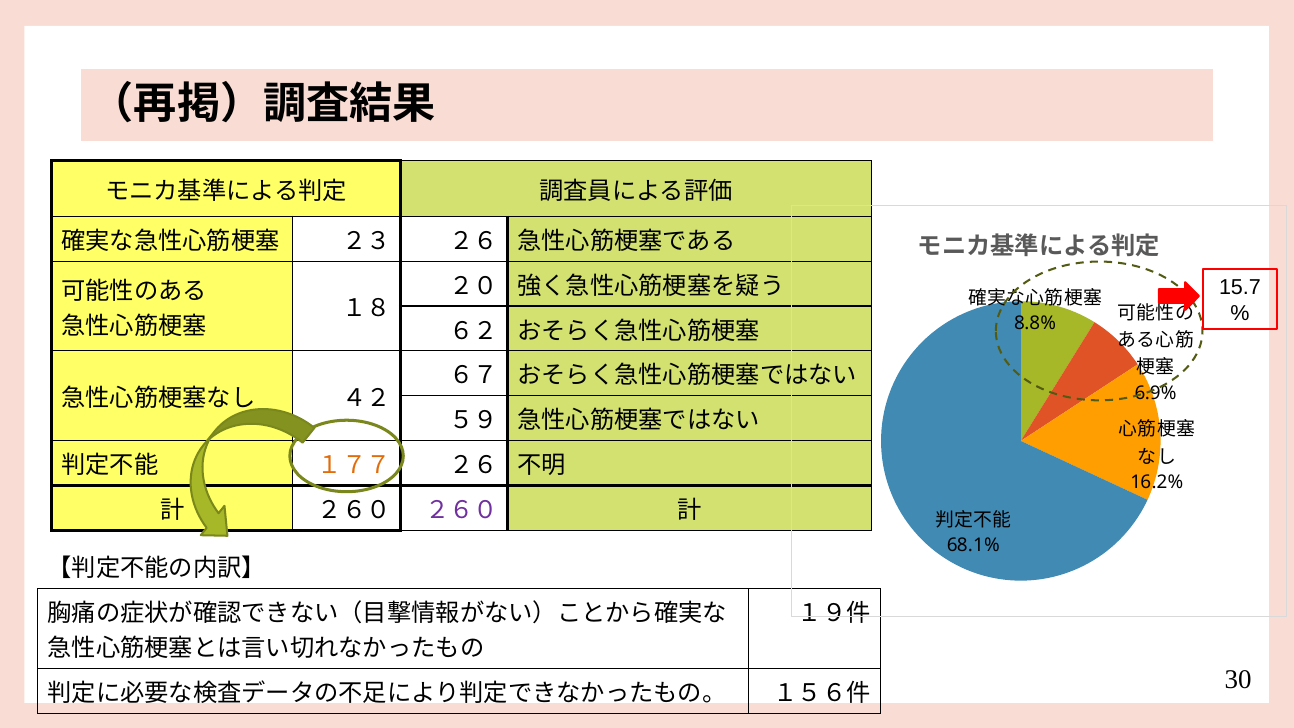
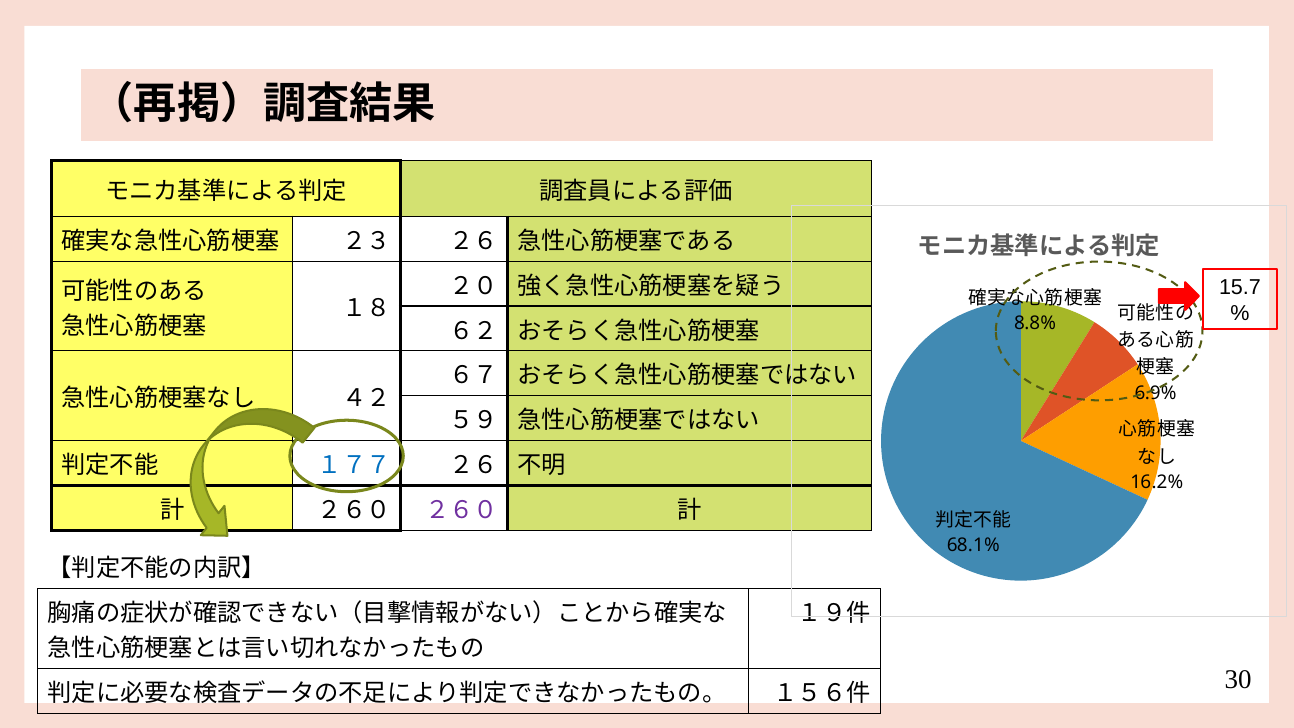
１７７ colour: orange -> blue
